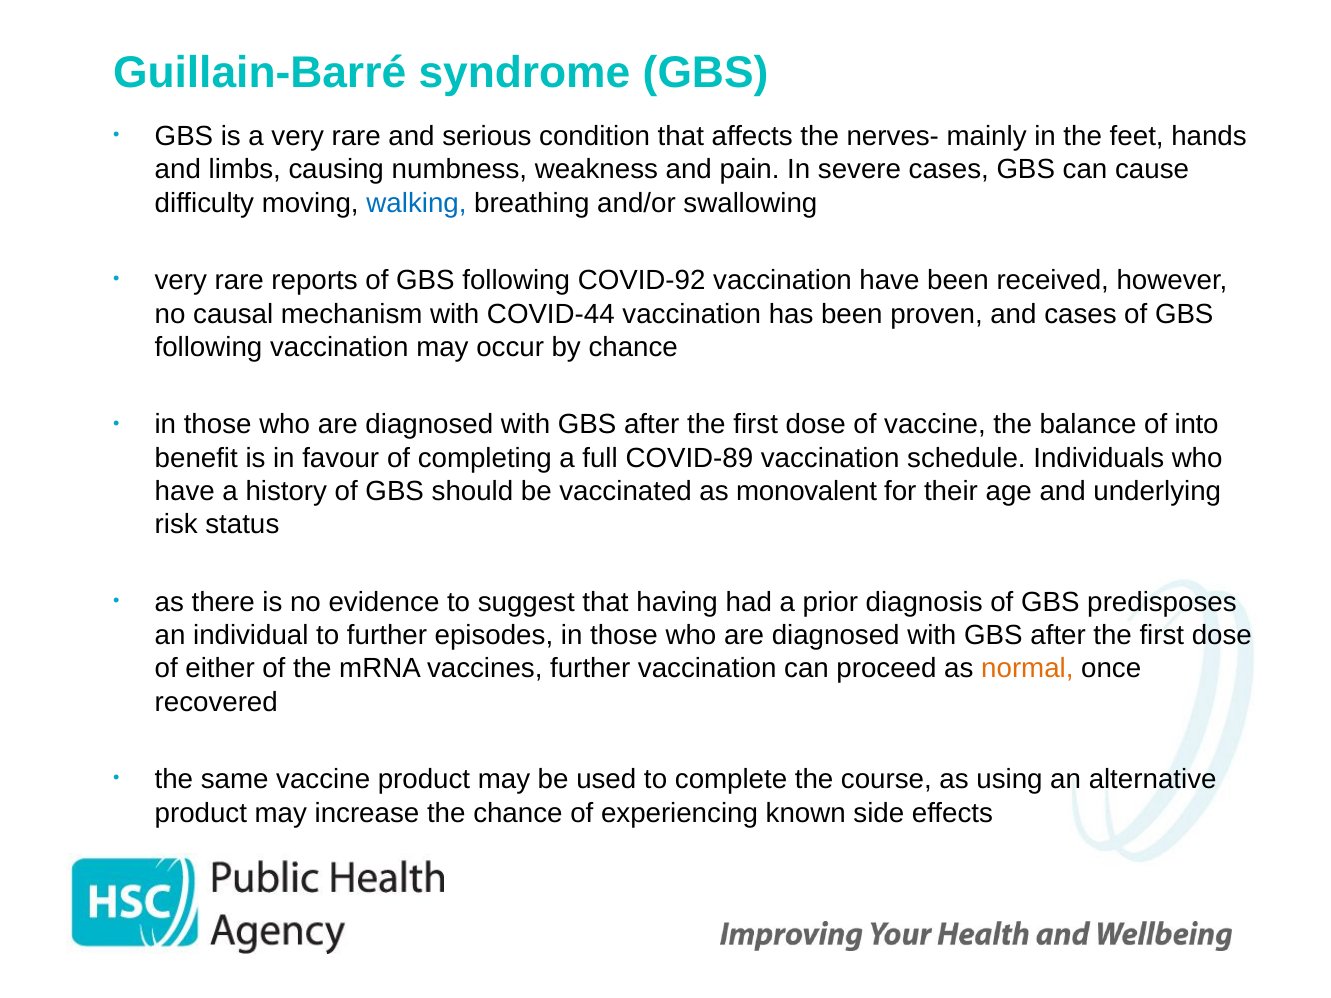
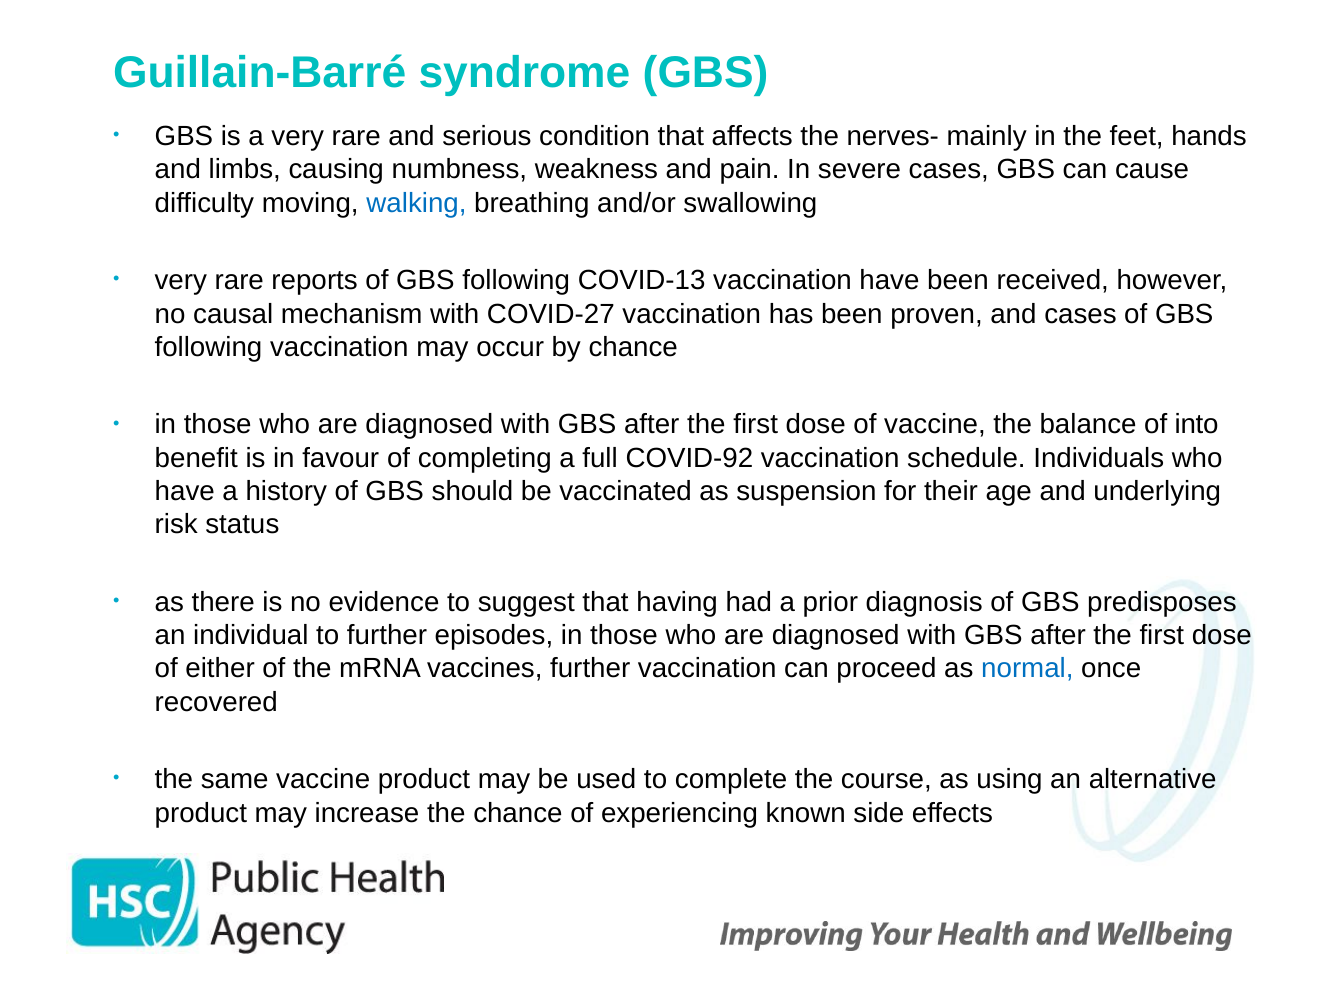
COVID-92: COVID-92 -> COVID-13
COVID-44: COVID-44 -> COVID-27
COVID-89: COVID-89 -> COVID-92
monovalent: monovalent -> suspension
normal colour: orange -> blue
